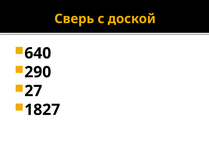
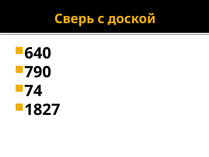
290: 290 -> 790
27: 27 -> 74
